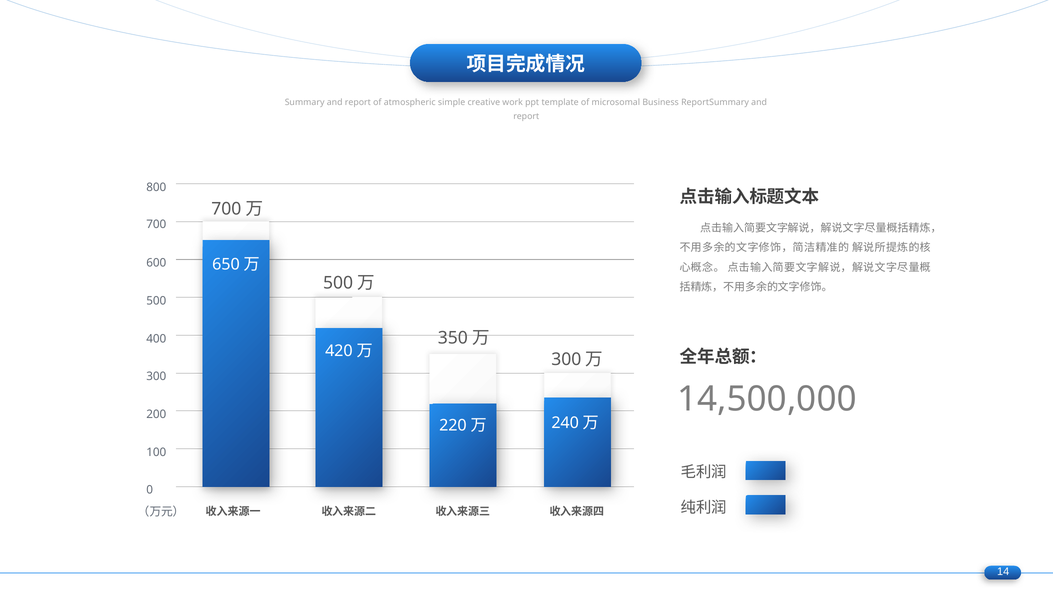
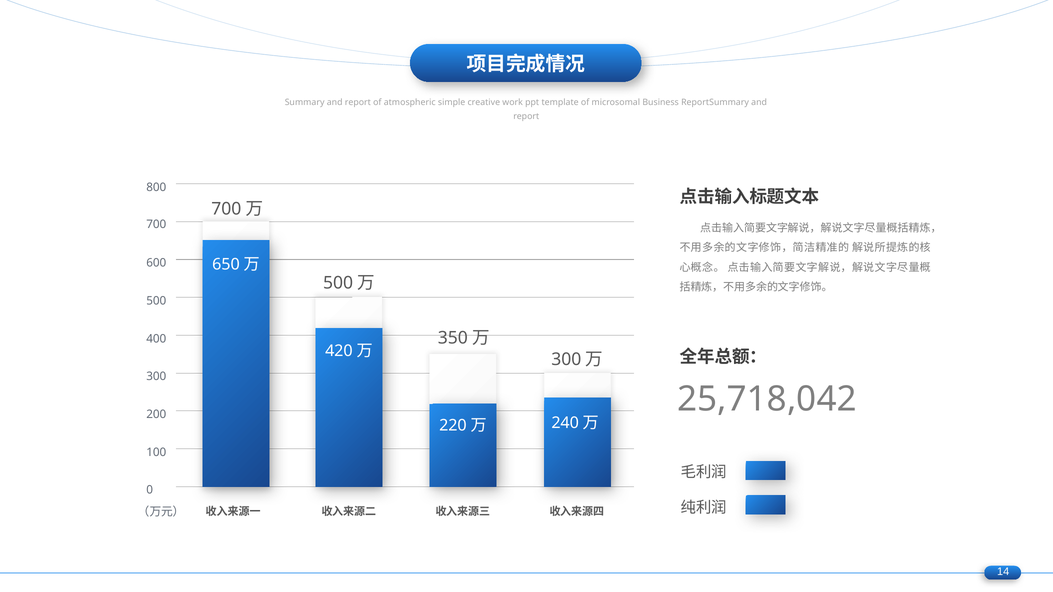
14,500,000: 14,500,000 -> 25,718,042
